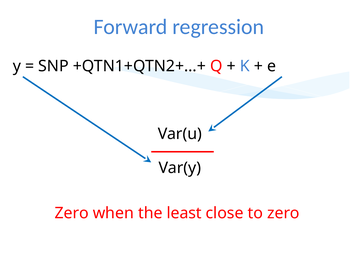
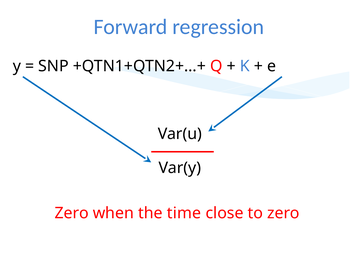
least: least -> time
